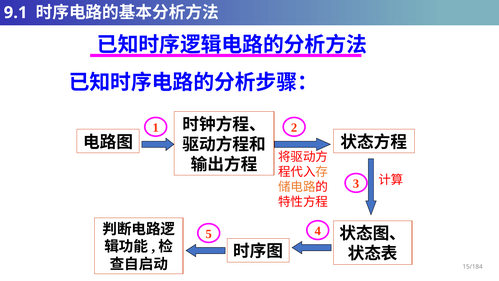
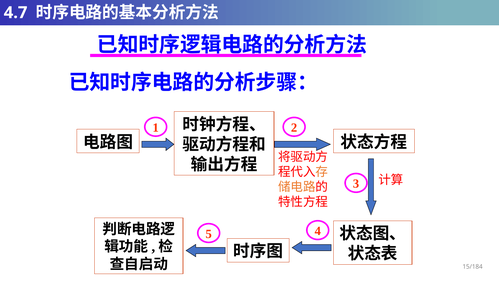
9.1: 9.1 -> 4.7
